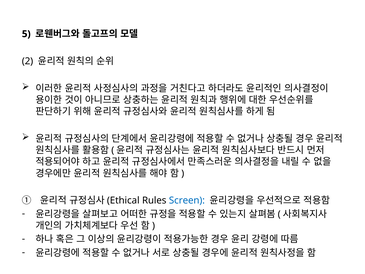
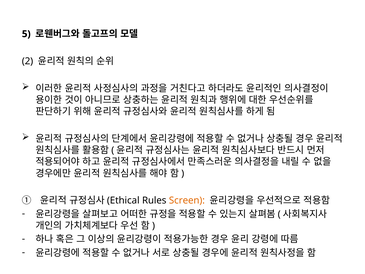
Screen colour: blue -> orange
